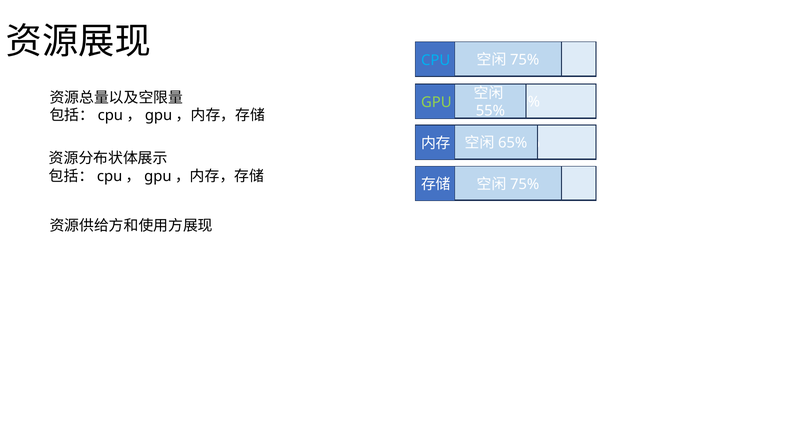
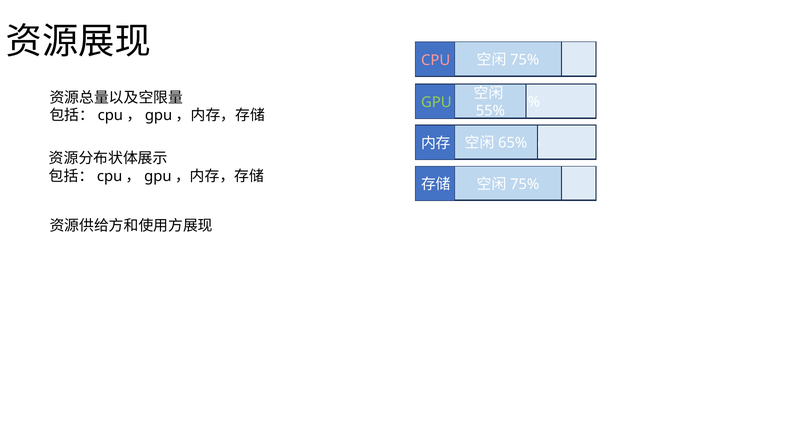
CPU colour: light blue -> pink
